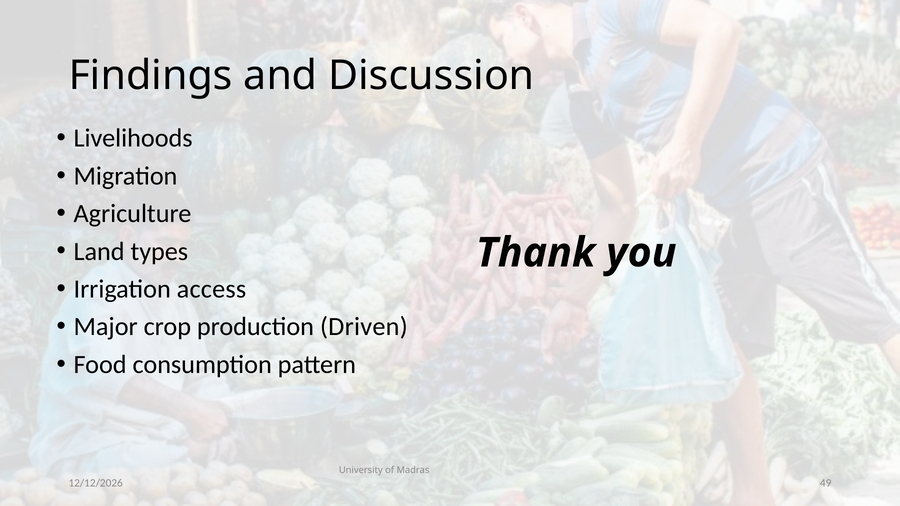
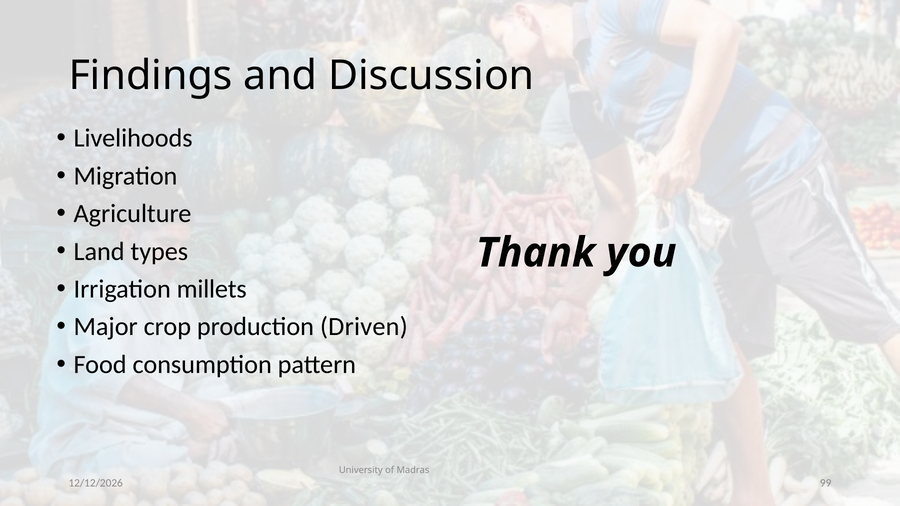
access: access -> millets
49: 49 -> 99
